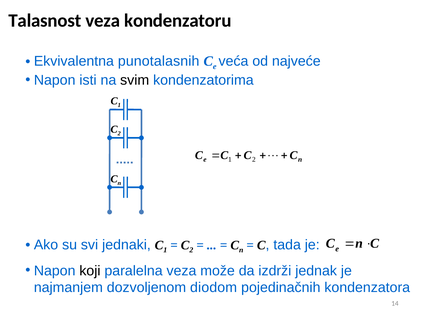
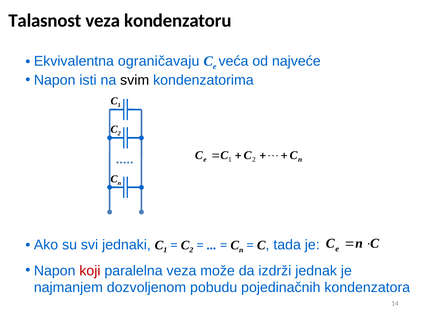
punotalasnih: punotalasnih -> ograničavaju
koji colour: black -> red
diodom: diodom -> pobudu
